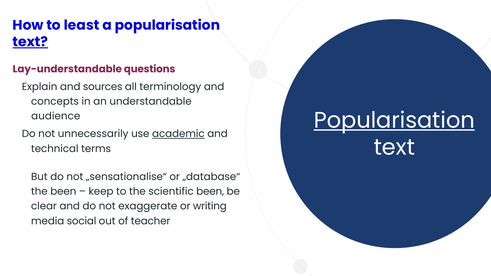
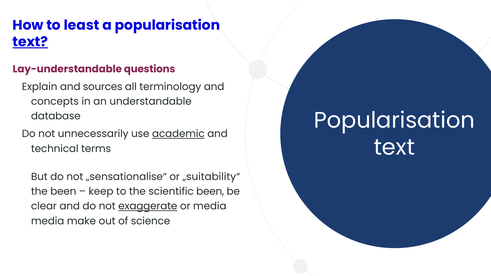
audience: audience -> database
Popularisation at (394, 120) underline: present -> none
„database“: „database“ -> „suitability“
exaggerate underline: none -> present
or writing: writing -> media
social: social -> make
teacher: teacher -> science
